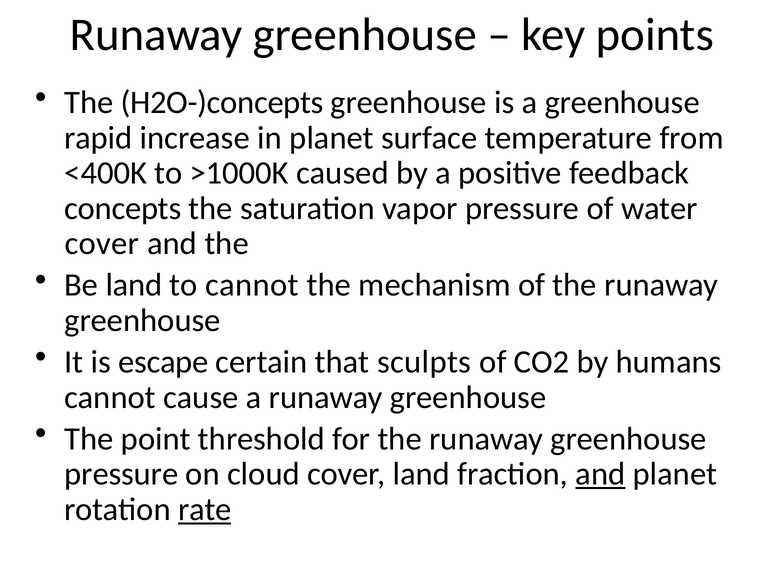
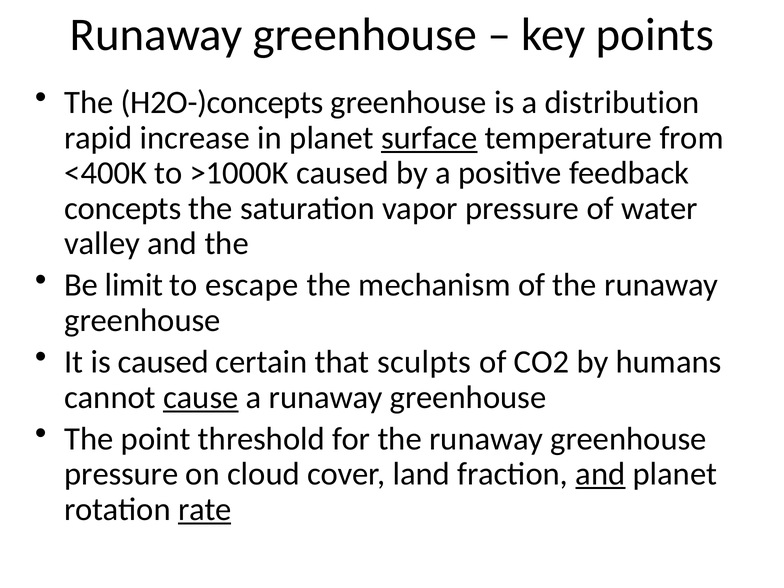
a greenhouse: greenhouse -> distribution
surface underline: none -> present
cover at (102, 244): cover -> valley
Be land: land -> limit
to cannot: cannot -> escape
is escape: escape -> caused
cause underline: none -> present
